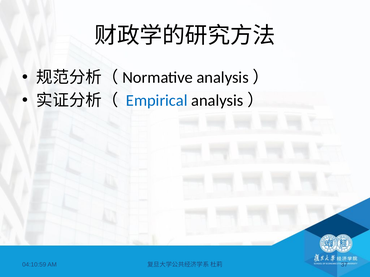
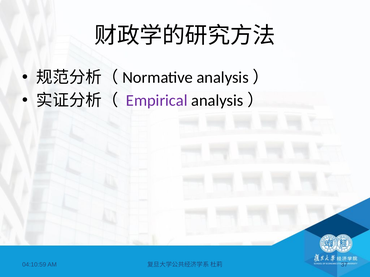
Empirical colour: blue -> purple
